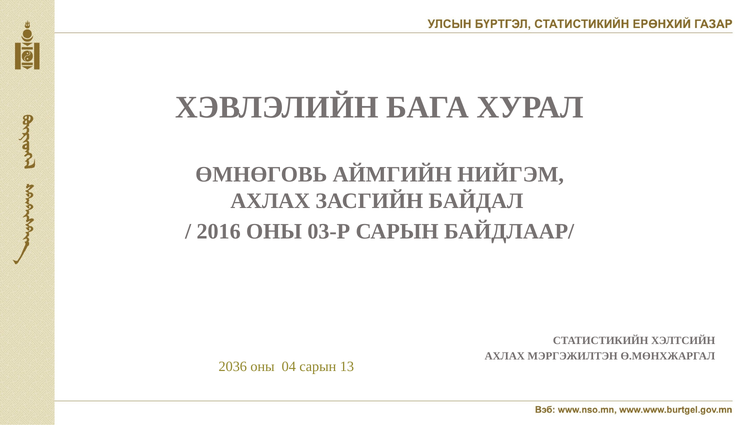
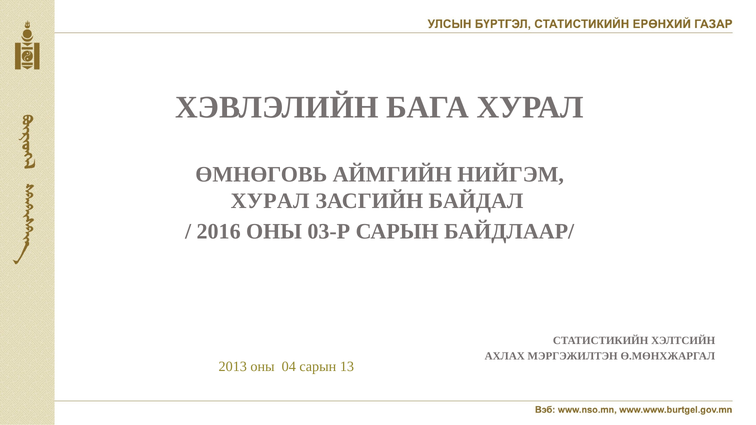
АХЛАХ at (270, 201): АХЛАХ -> ХУРАЛ
2036: 2036 -> 2013
